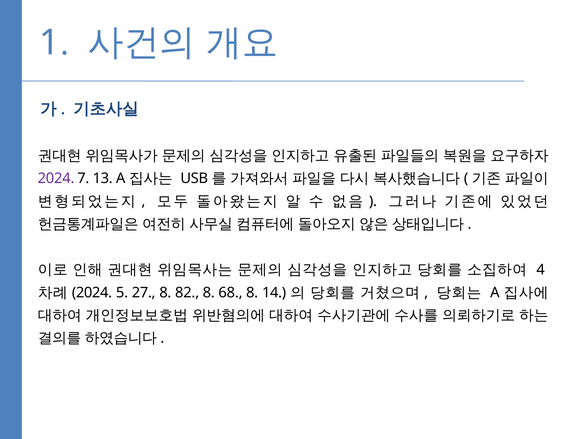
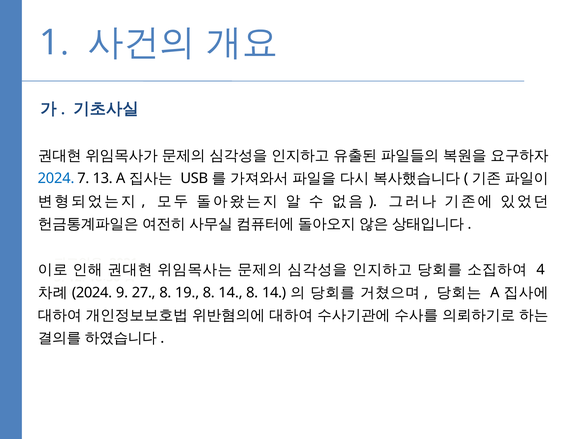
2024 at (56, 179) colour: purple -> blue
5: 5 -> 9
82: 82 -> 19
68 at (231, 293): 68 -> 14
